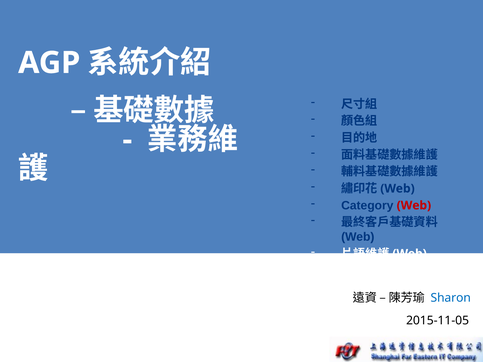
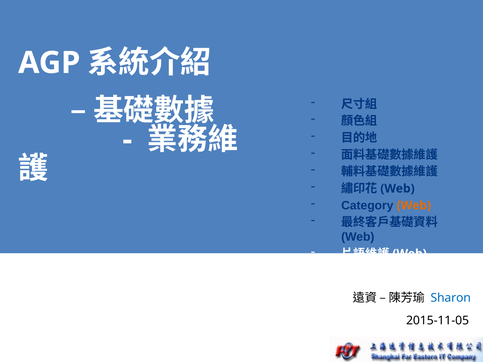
Web at (414, 206) colour: red -> orange
